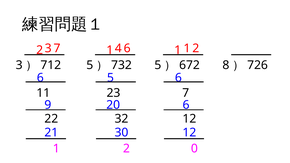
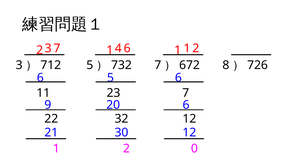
5 at (158, 65): 5 -> 7
